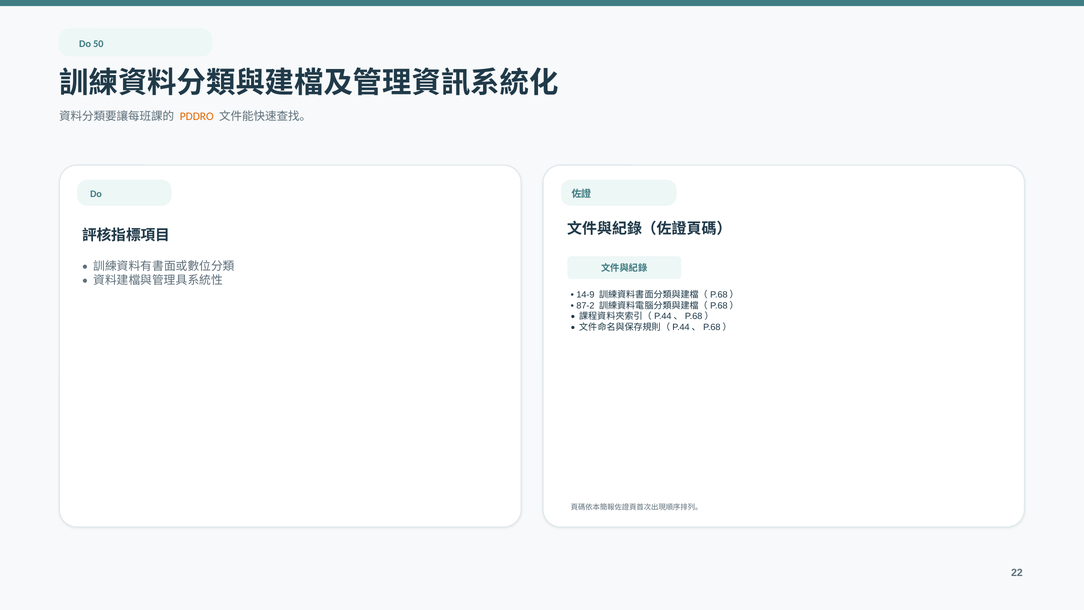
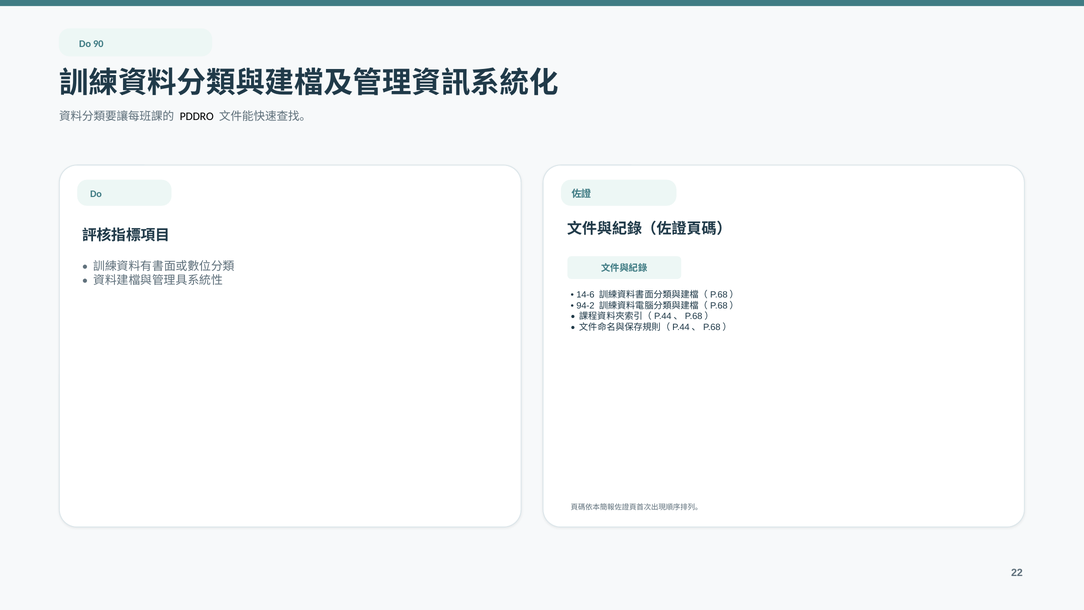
50: 50 -> 90
PDDRO colour: orange -> black
14-9: 14-9 -> 14-6
87-2: 87-2 -> 94-2
